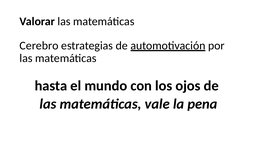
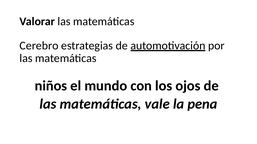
hasta: hasta -> niños
